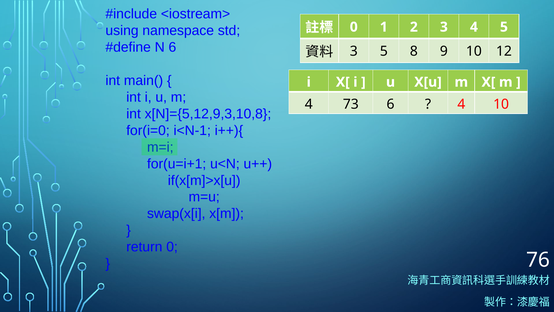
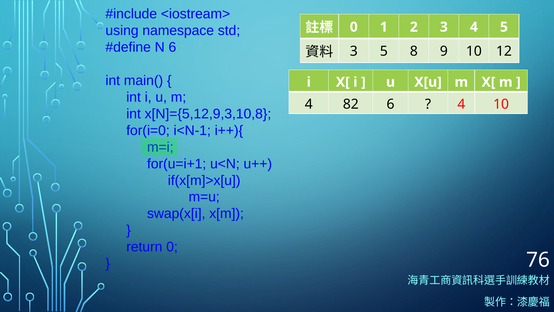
73: 73 -> 82
